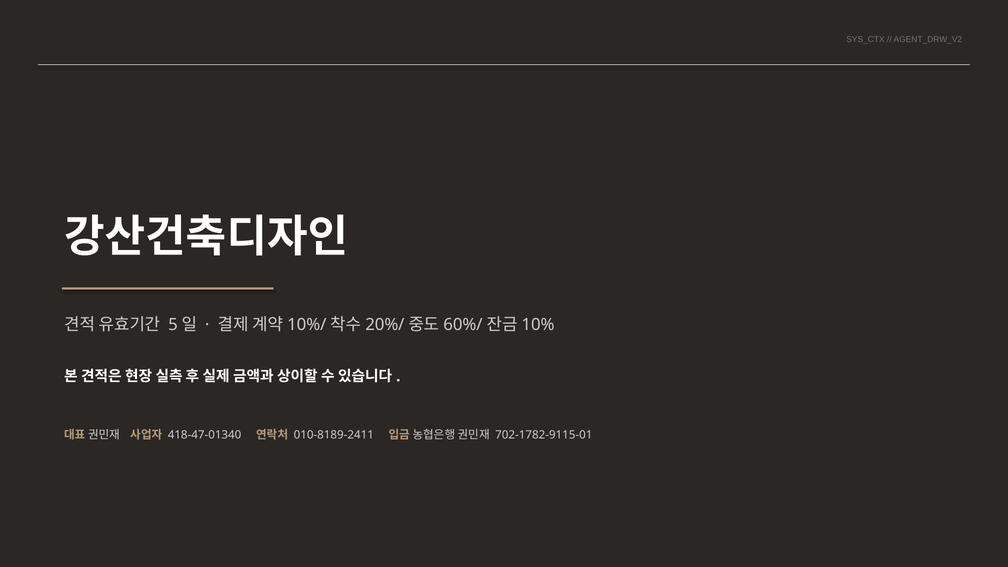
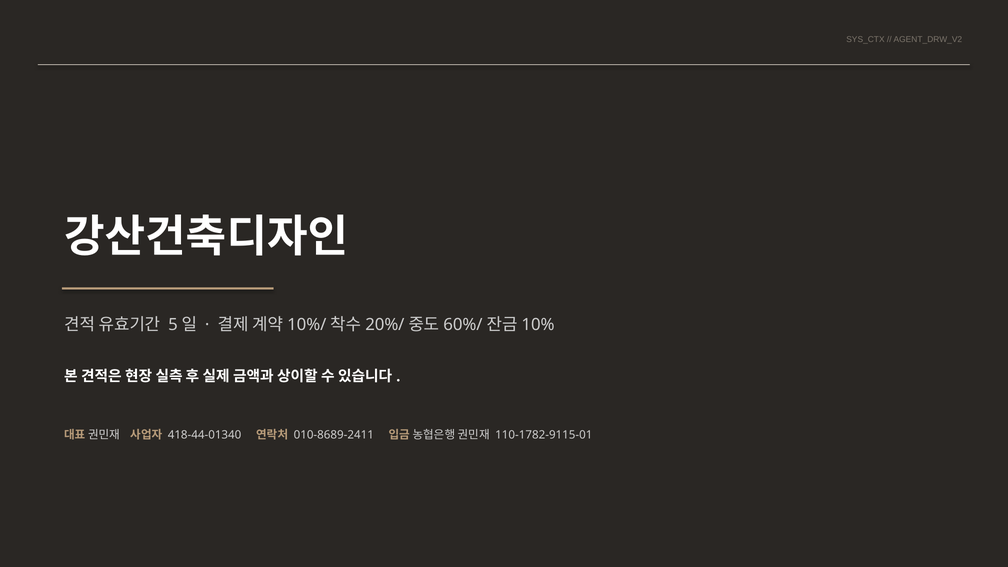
418-47-01340: 418-47-01340 -> 418-44-01340
010-8189-2411: 010-8189-2411 -> 010-8689-2411
702-1782-9115-01: 702-1782-9115-01 -> 110-1782-9115-01
